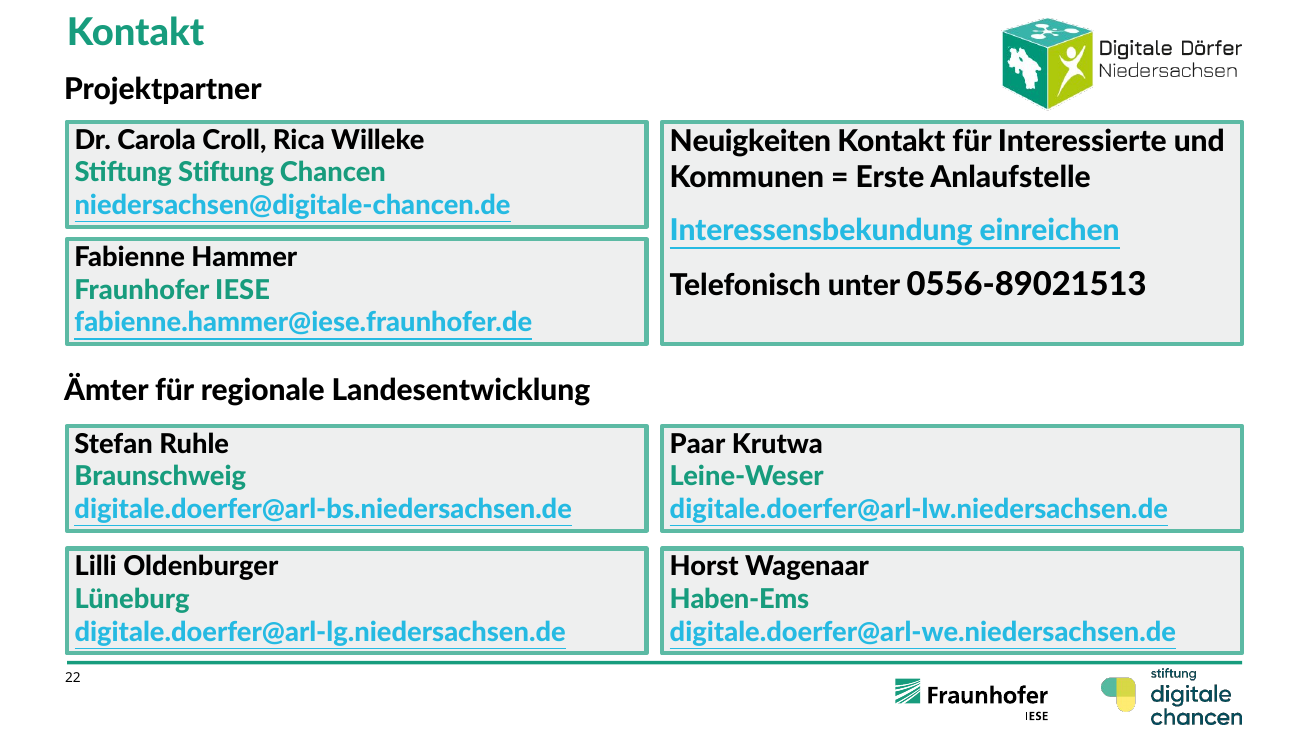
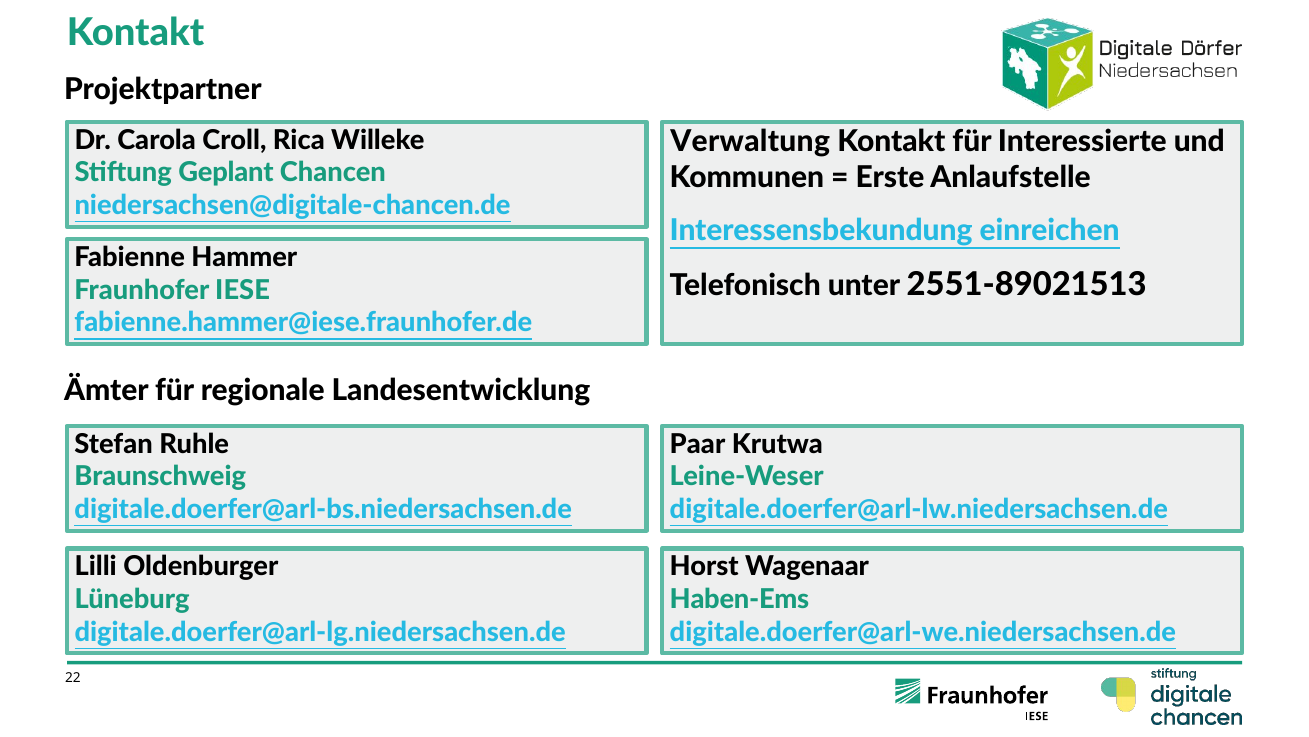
Neuigkeiten: Neuigkeiten -> Verwaltung
Stiftung Stiftung: Stiftung -> Geplant
0556-89021513: 0556-89021513 -> 2551-89021513
